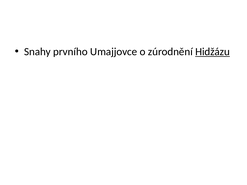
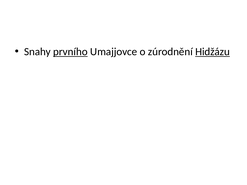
prvního underline: none -> present
